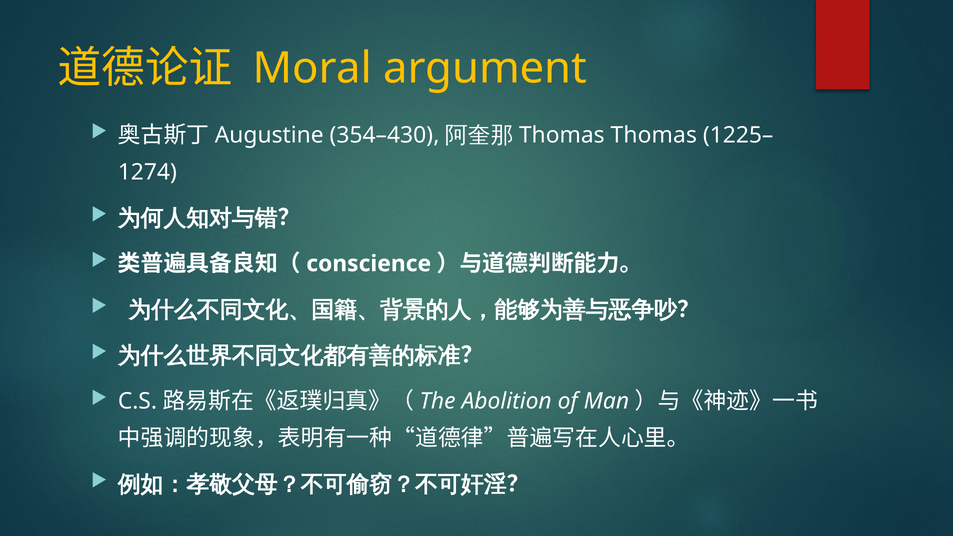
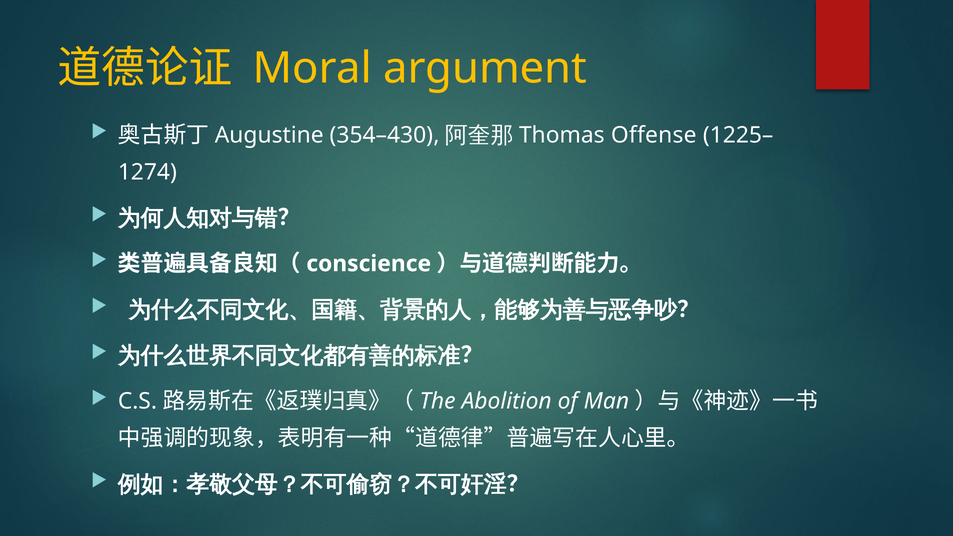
Thomas at (654, 135): Thomas -> Offense
